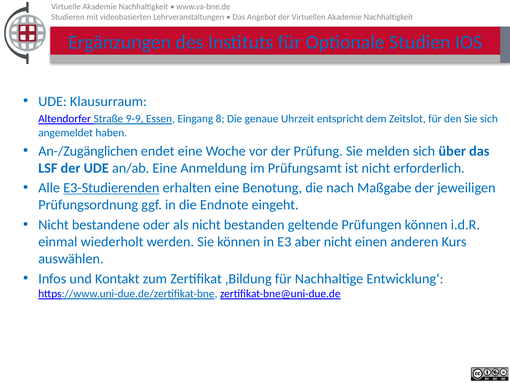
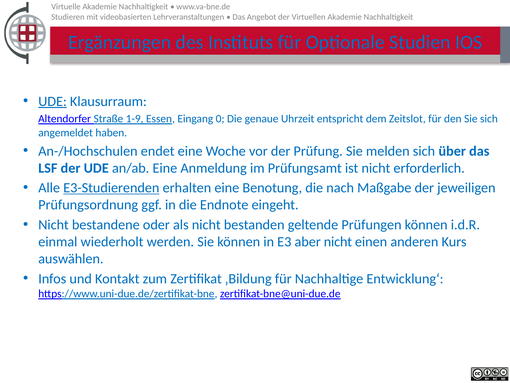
UDE at (53, 101) underline: none -> present
9-9: 9-9 -> 1-9
8: 8 -> 0
An-/Zugänglichen: An-/Zugänglichen -> An-/Hochschulen
